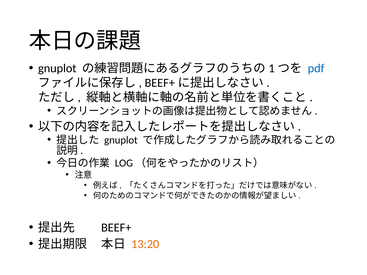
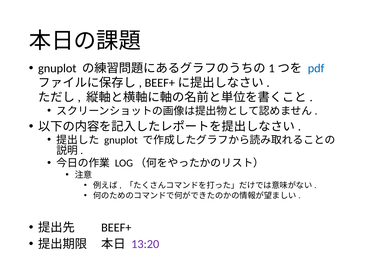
13:20 colour: orange -> purple
